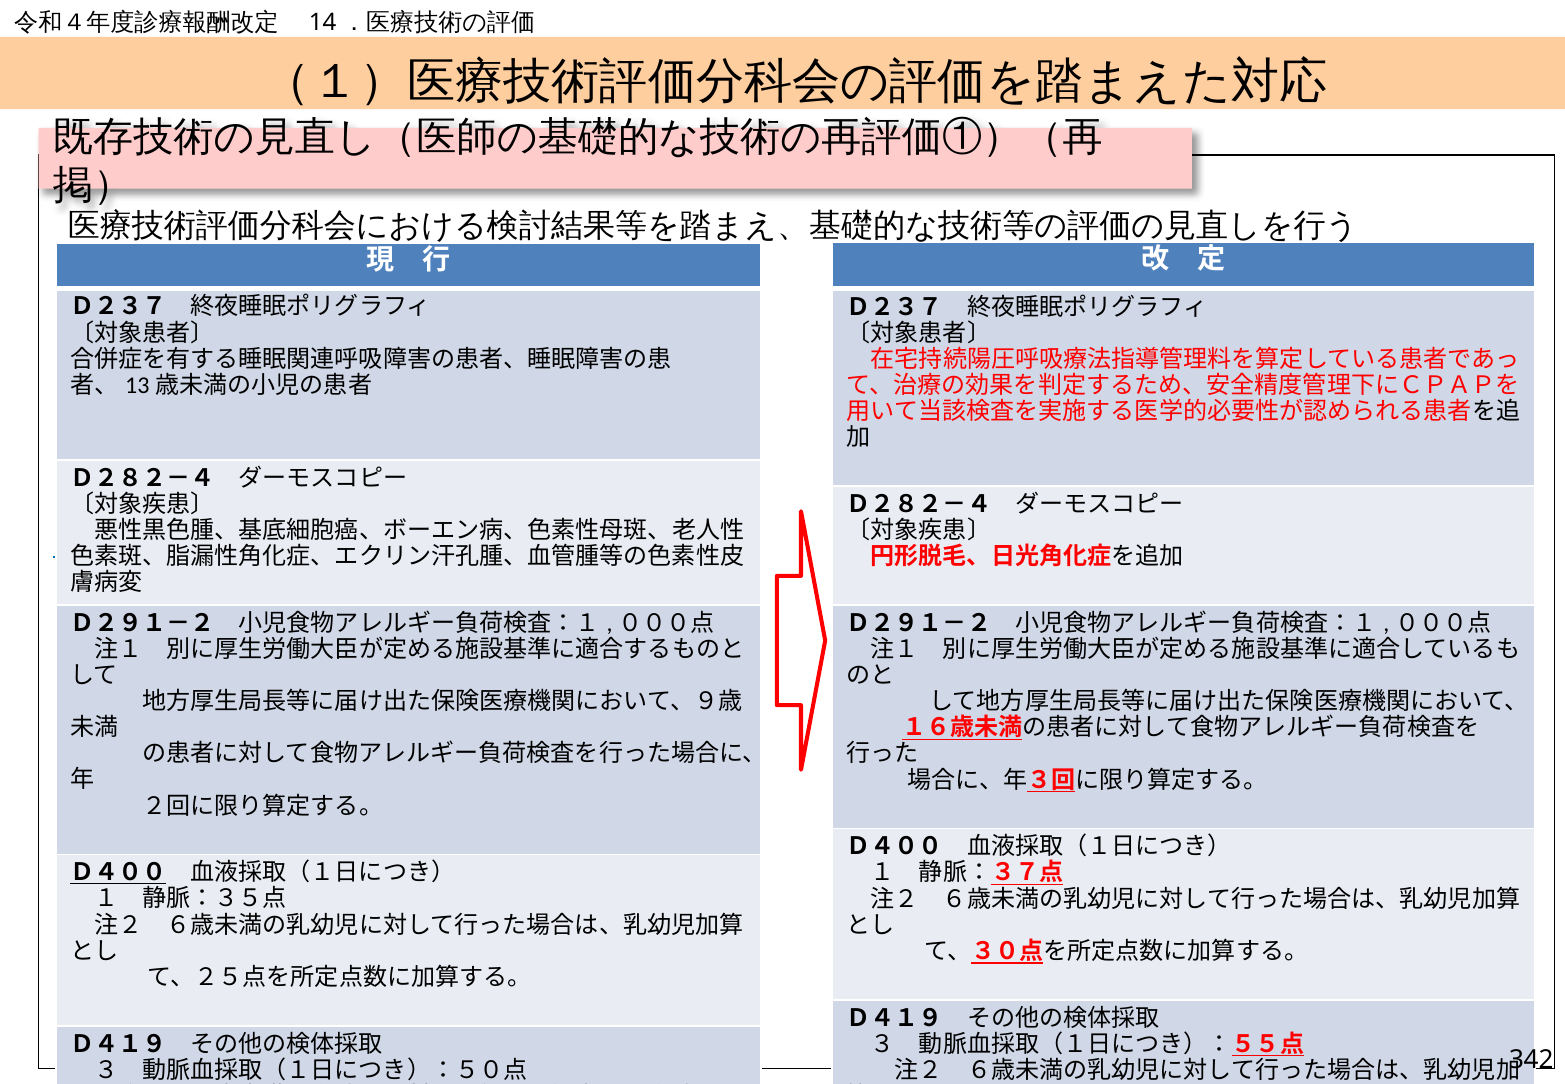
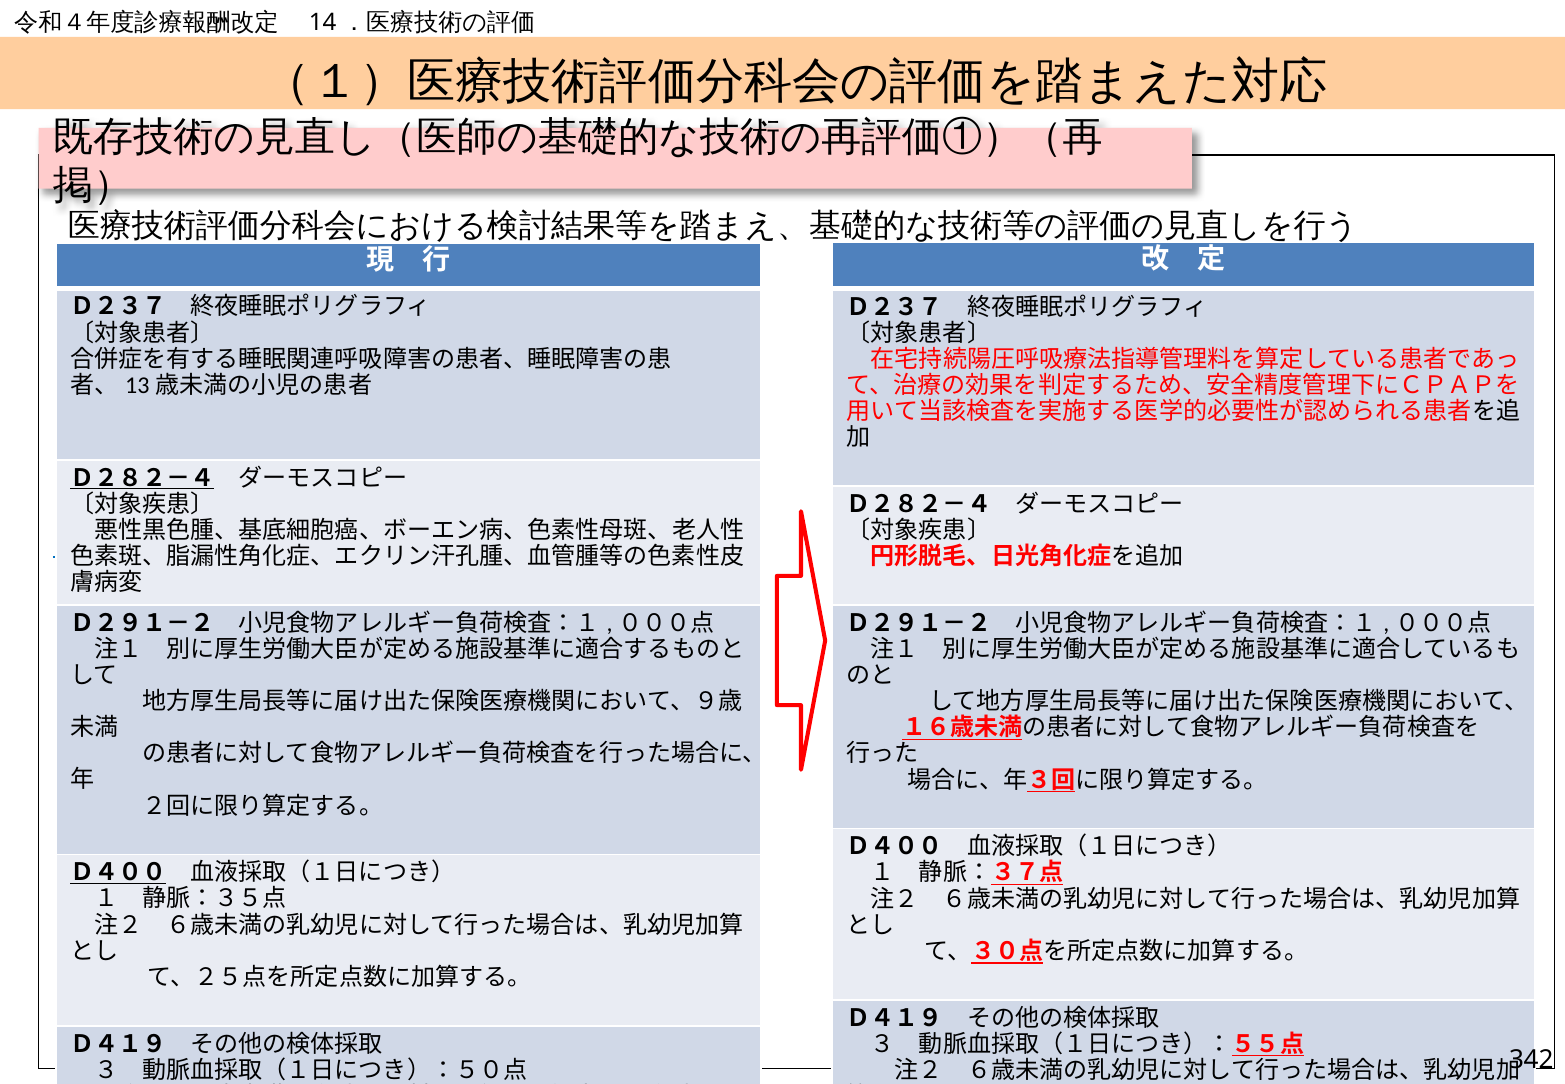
Ｄ２８２－４ at (142, 478) underline: none -> present
